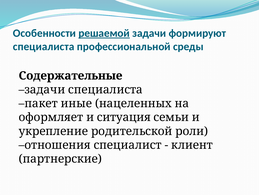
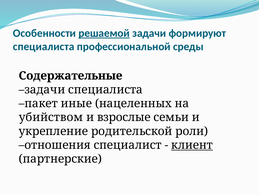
оформляет: оформляет -> убийством
ситуация: ситуация -> взрослые
клиент underline: none -> present
